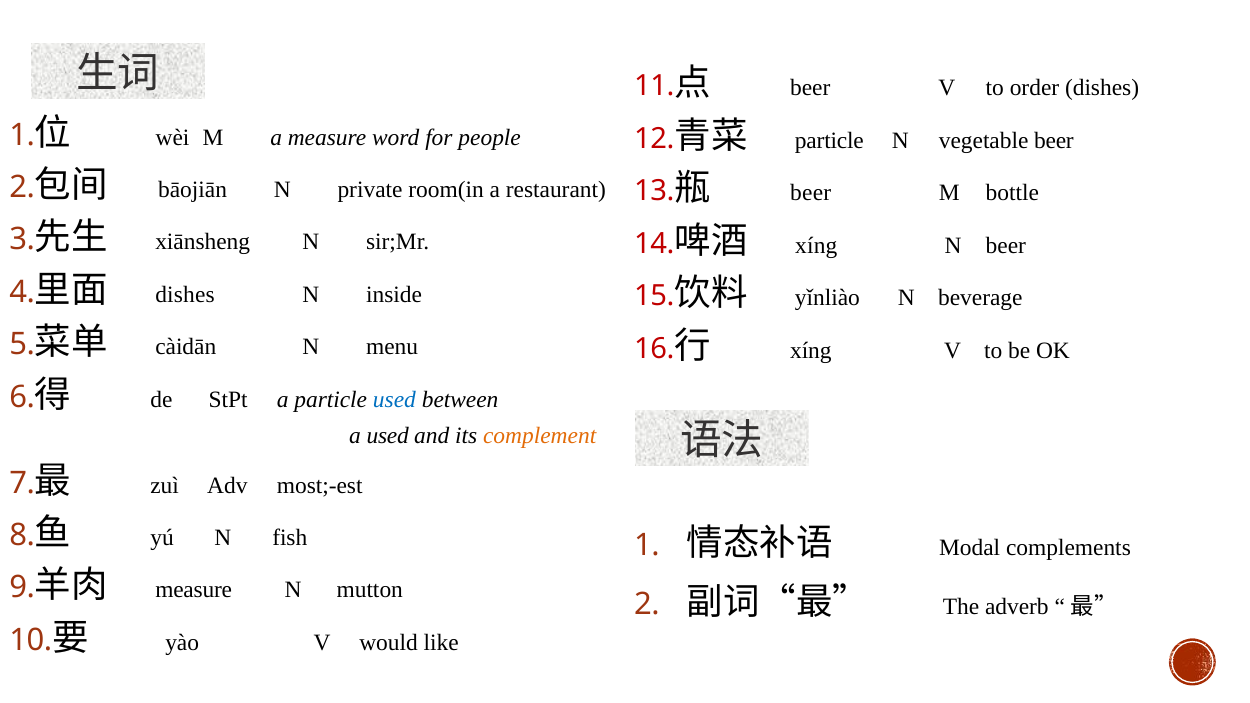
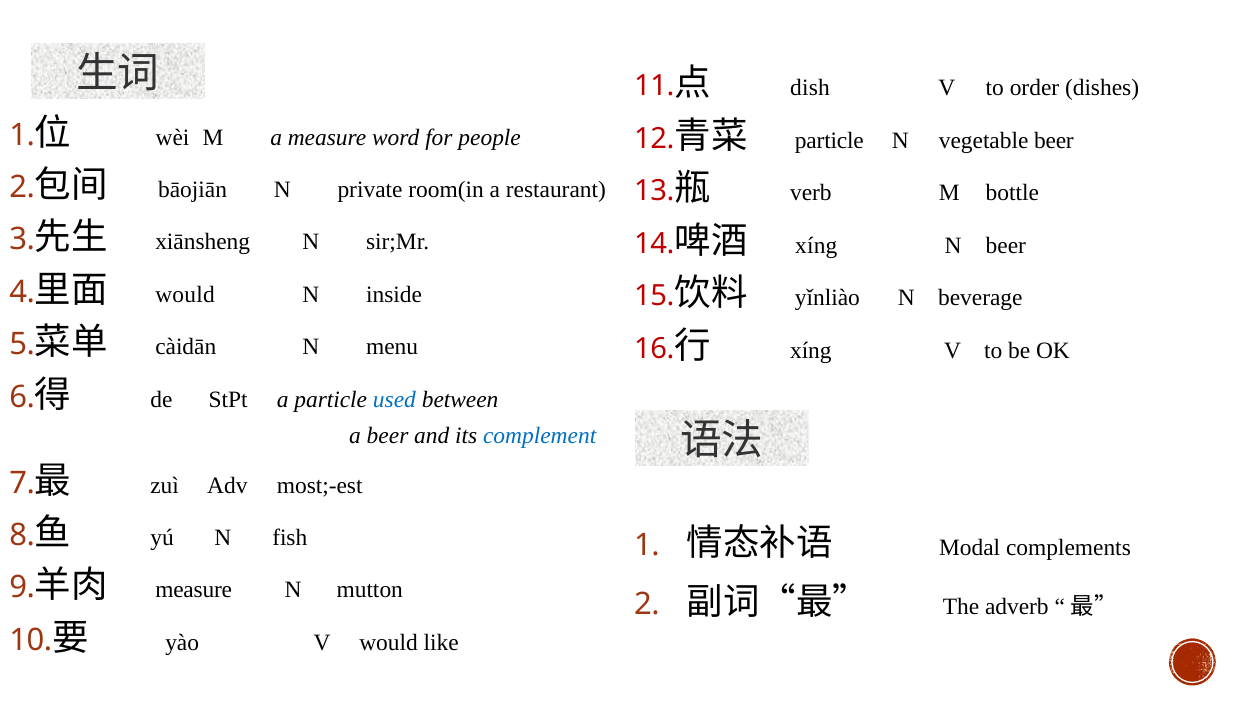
beer at (810, 88): beer -> dish
beer at (811, 193): beer -> verb
dishes at (185, 295): dishes -> would
a used: used -> beer
complement colour: orange -> blue
